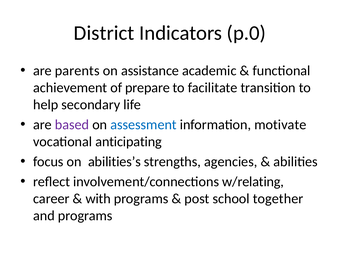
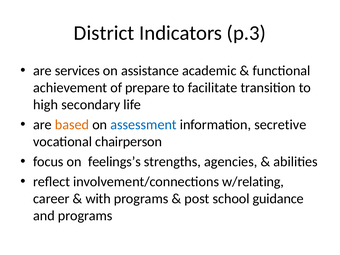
p.0: p.0 -> p.3
parents: parents -> services
help: help -> high
based colour: purple -> orange
motivate: motivate -> secretive
anticipating: anticipating -> chairperson
abilities’s: abilities’s -> feelings’s
together: together -> guidance
